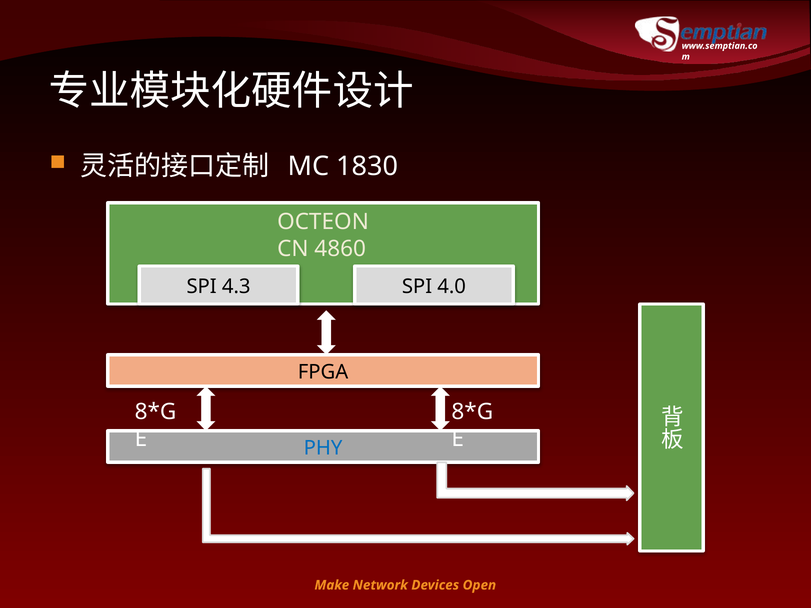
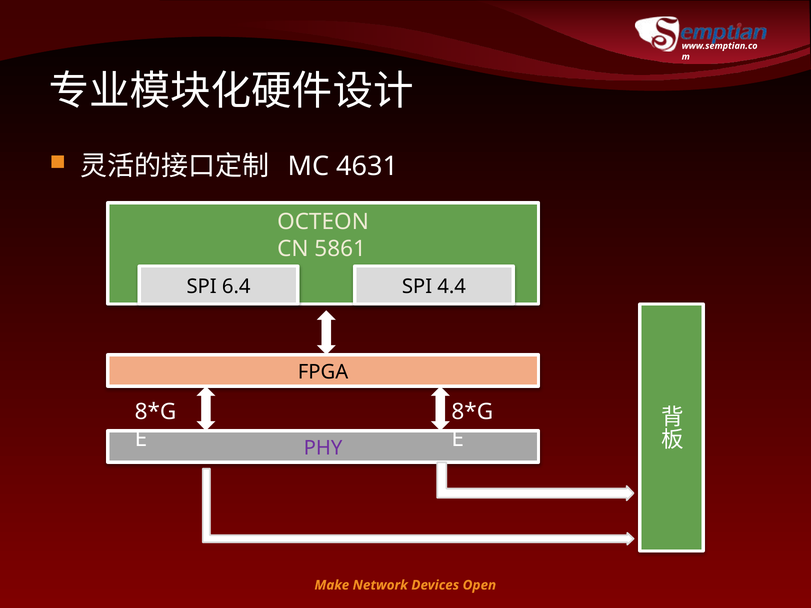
1830: 1830 -> 4631
4860: 4860 -> 5861
4.3: 4.3 -> 6.4
4.0: 4.0 -> 4.4
PHY colour: blue -> purple
